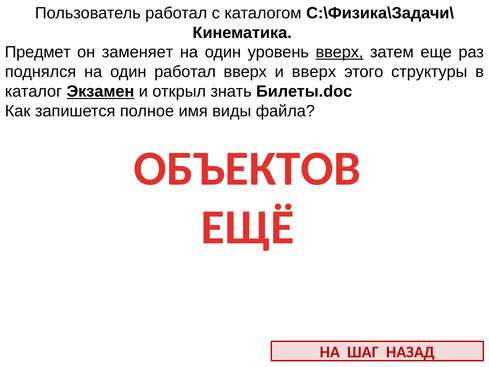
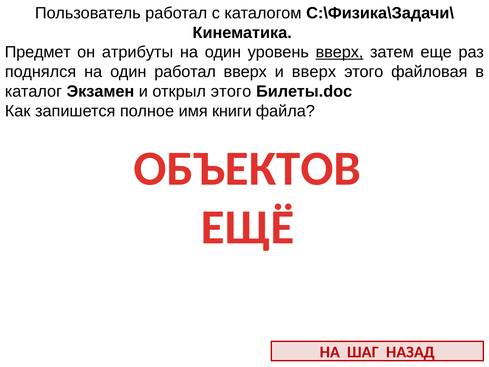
заменяет: заменяет -> атрибуты
структуры: структуры -> файловая
Экзамен underline: present -> none
открыл знать: знать -> этого
виды: виды -> книги
